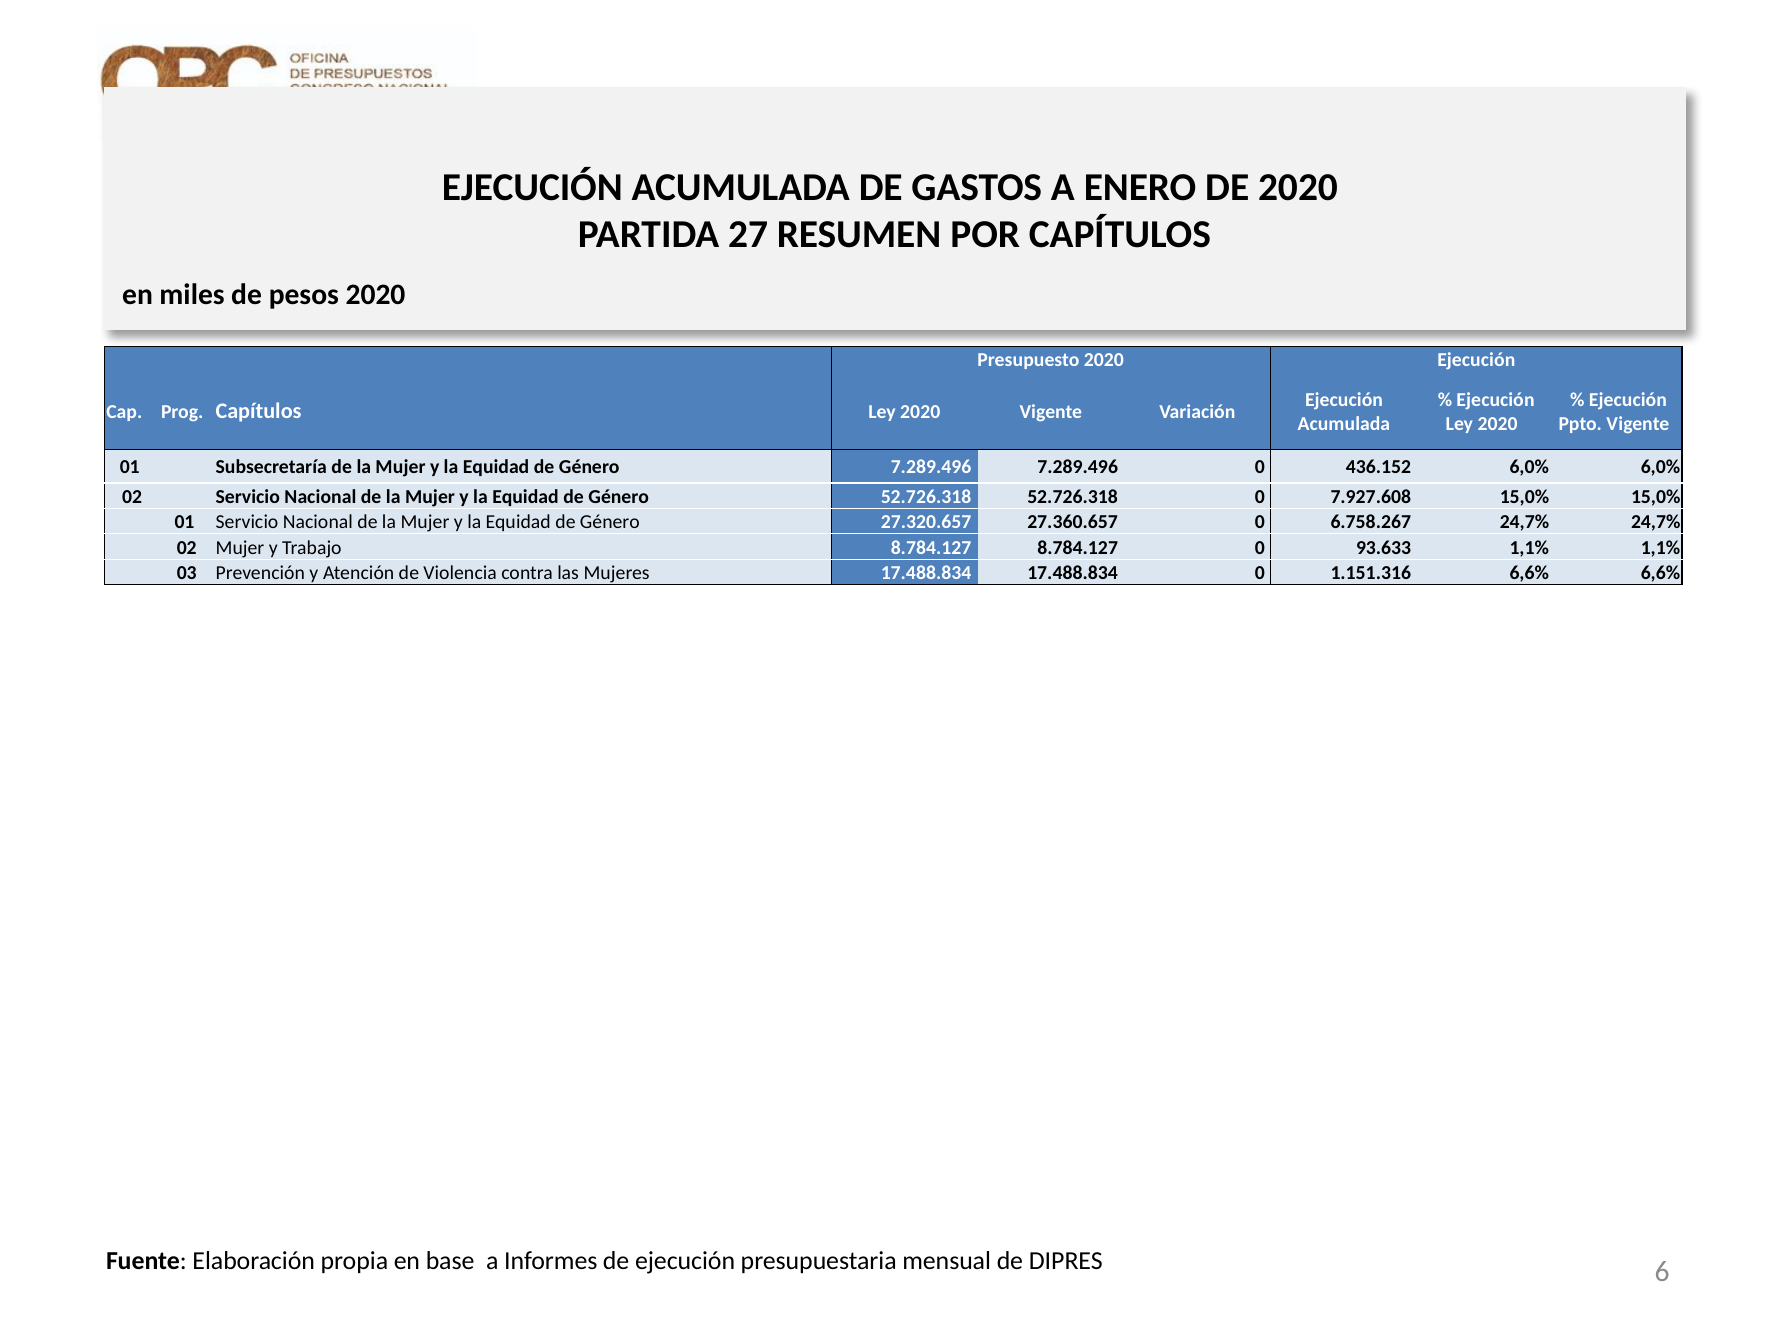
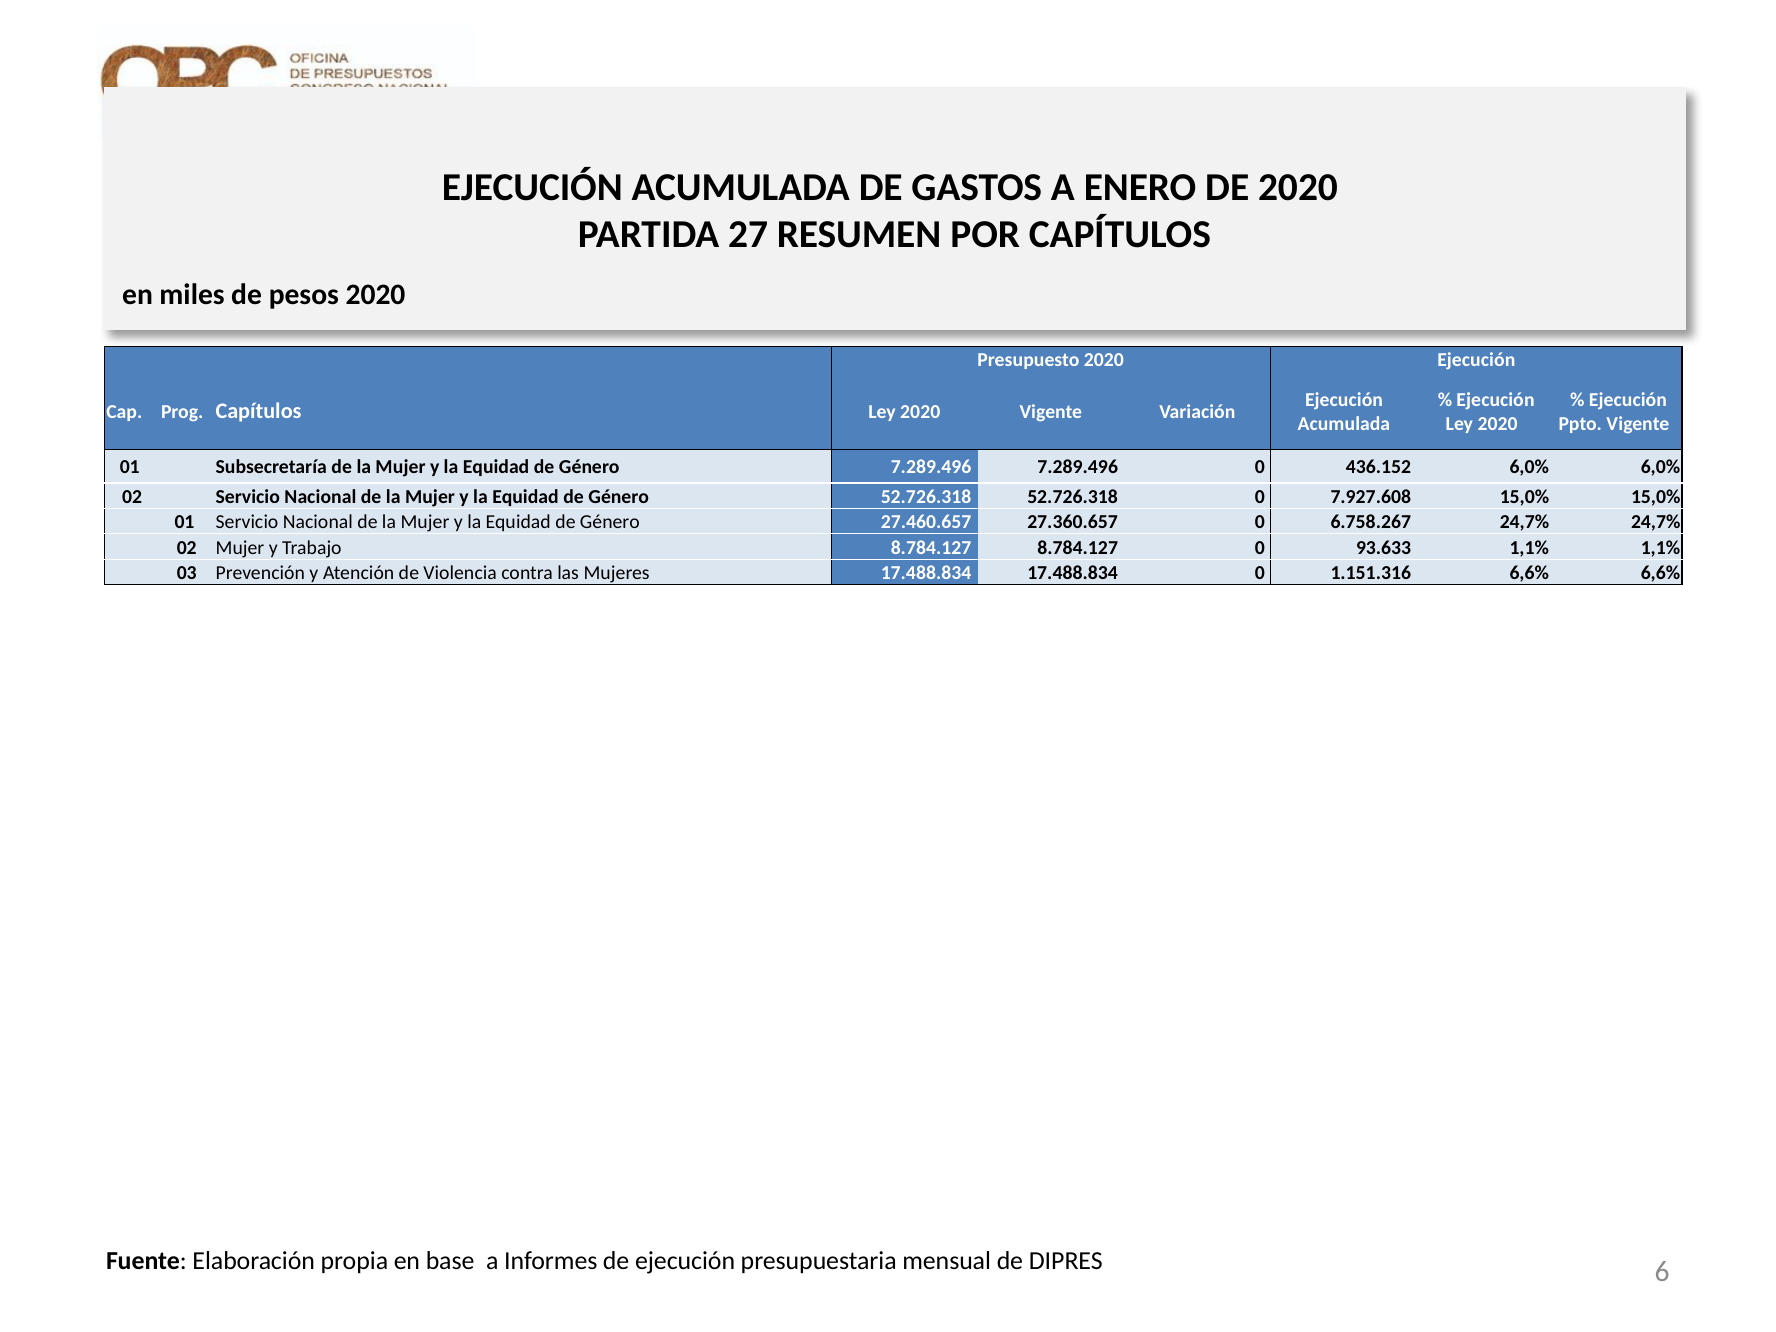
27.320.657: 27.320.657 -> 27.460.657
